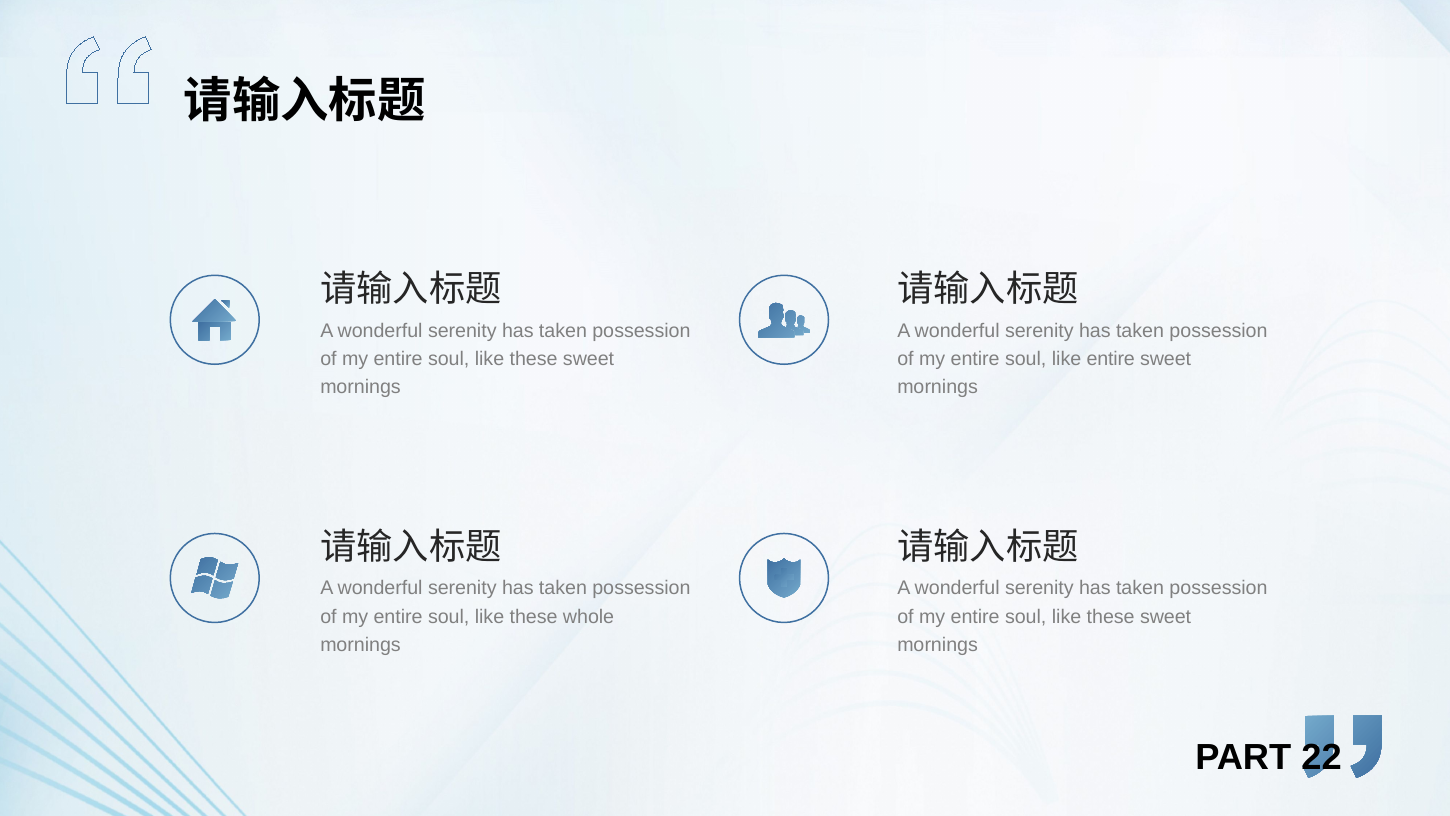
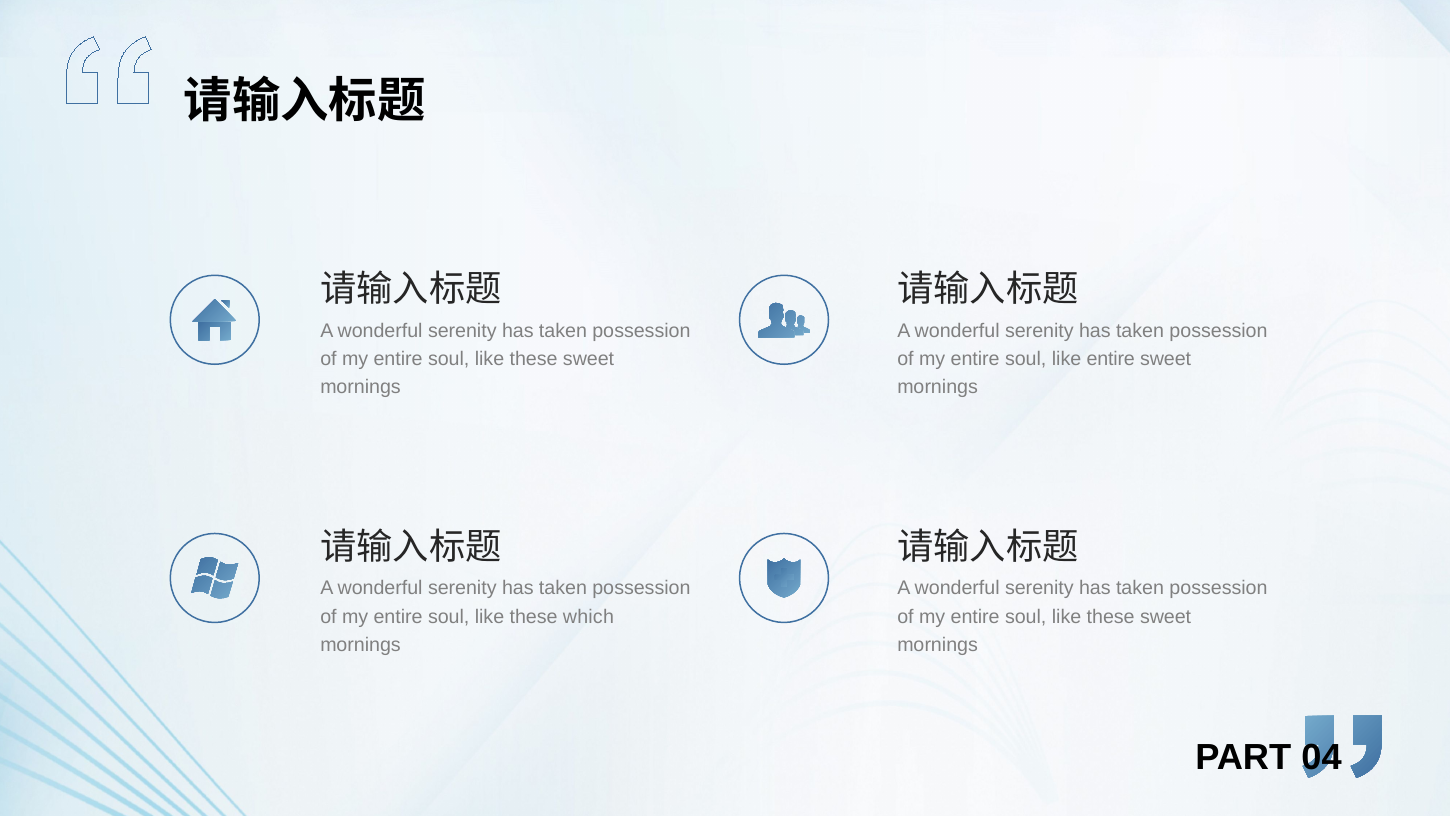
whole: whole -> which
22: 22 -> 04
